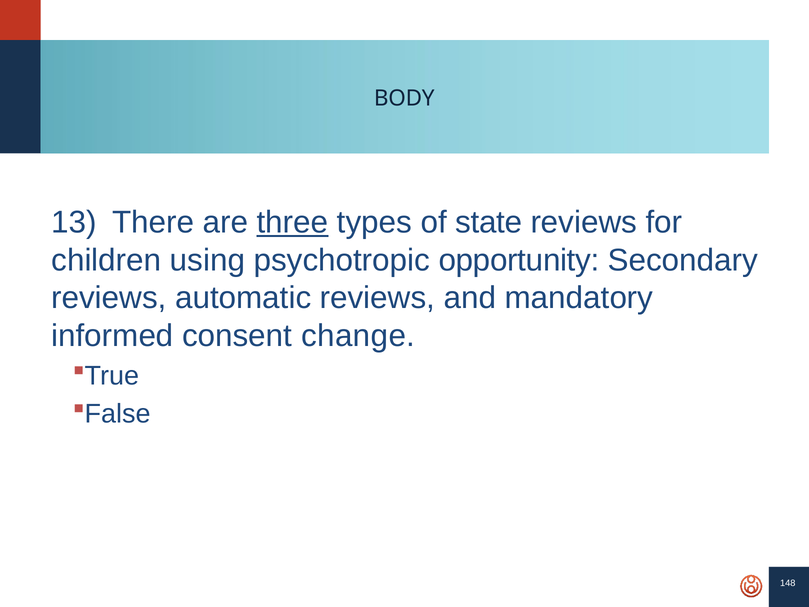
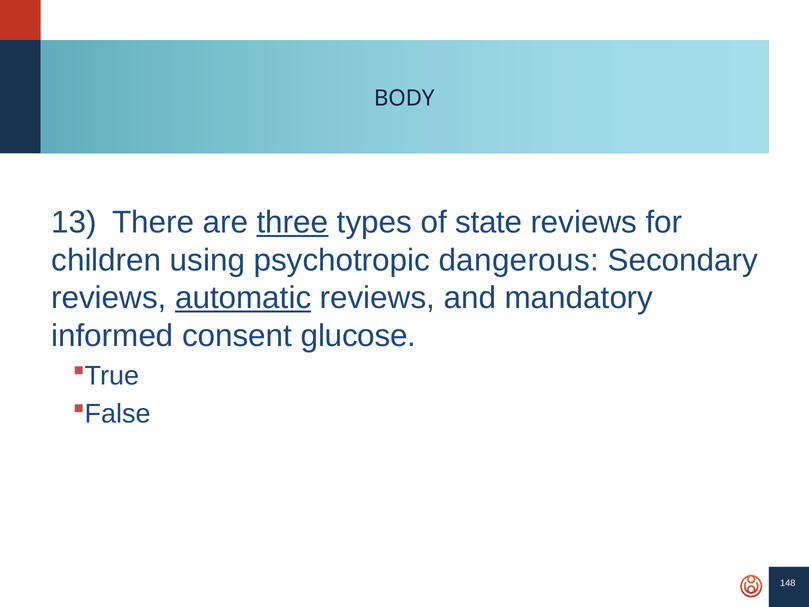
opportunity: opportunity -> dangerous
automatic underline: none -> present
change: change -> glucose
